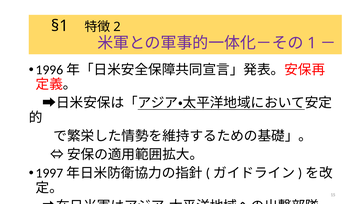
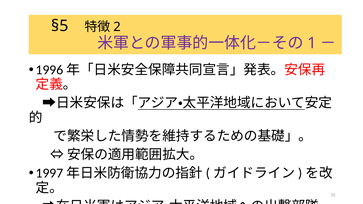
§1: §1 -> §5
